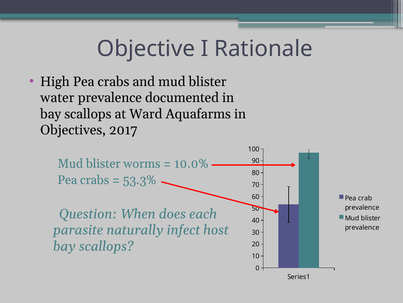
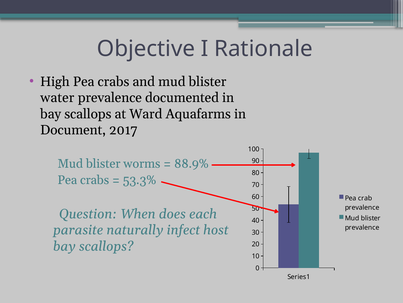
Objectives: Objectives -> Document
10.0%: 10.0% -> 88.9%
